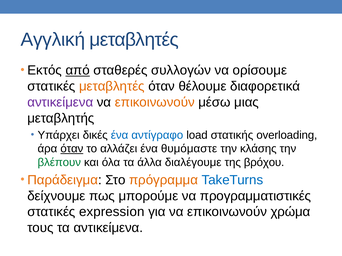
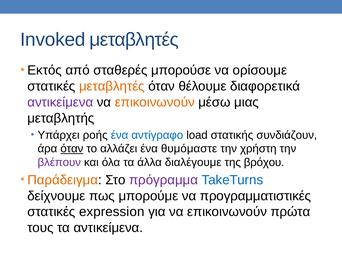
Αγγλική: Αγγλική -> Invoked
από underline: present -> none
συλλογών: συλλογών -> μπορούσε
δικές: δικές -> ροής
overloading: overloading -> συνδιάζουν
κλάσης: κλάσης -> χρήστη
βλέπουν colour: green -> purple
πρόγραμμα colour: orange -> purple
χρώμα: χρώμα -> πρώτα
